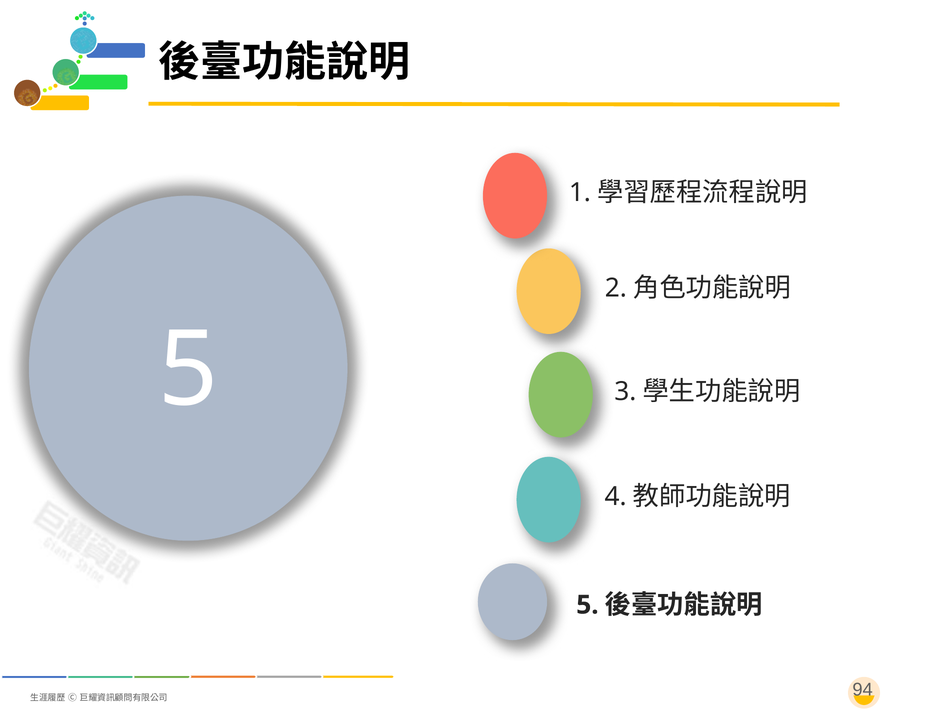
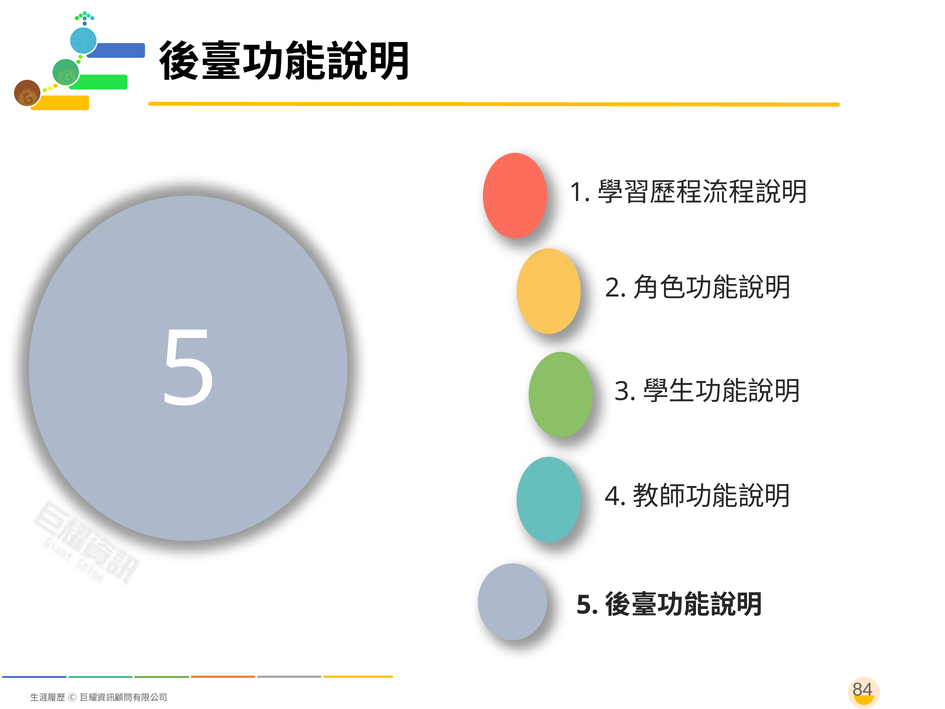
94: 94 -> 84
